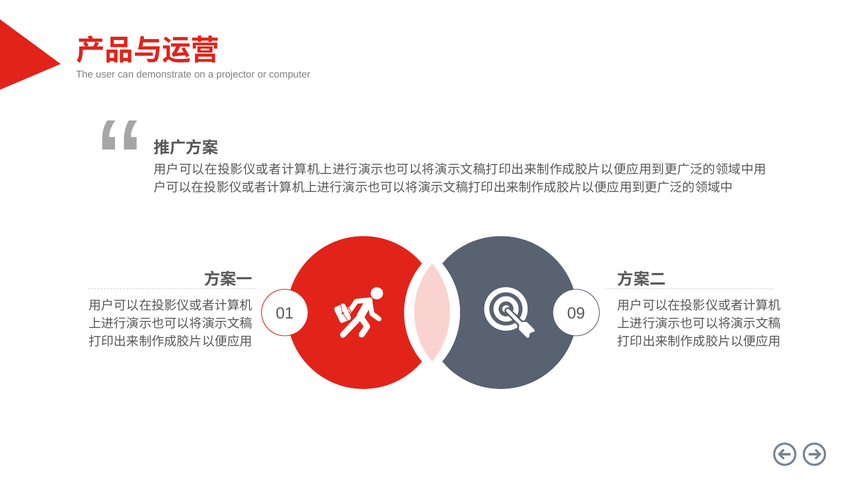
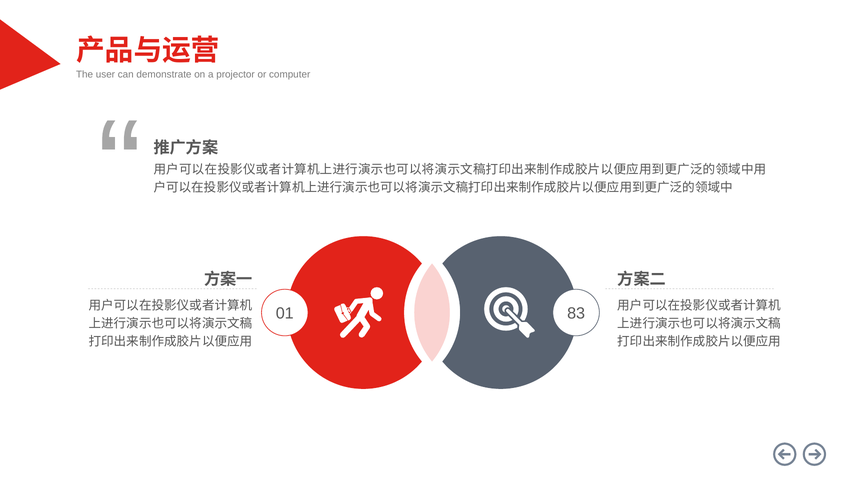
09: 09 -> 83
